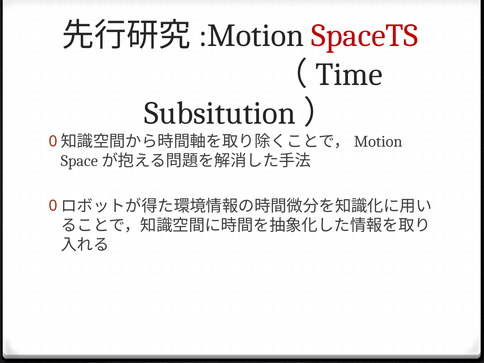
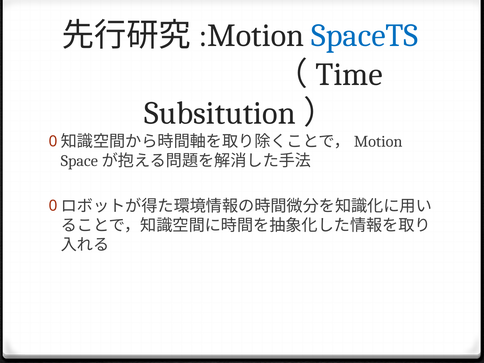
SpaceTS colour: red -> blue
